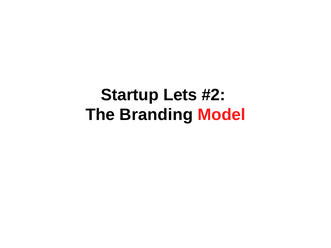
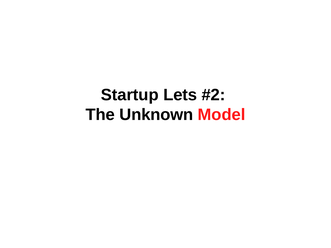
Branding: Branding -> Unknown
